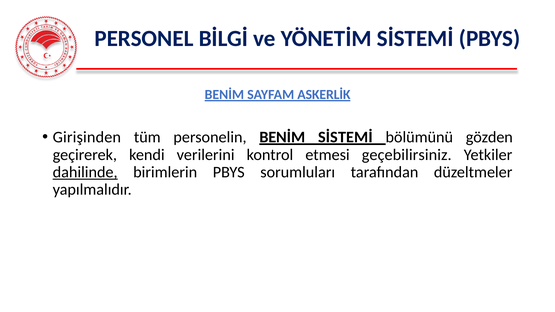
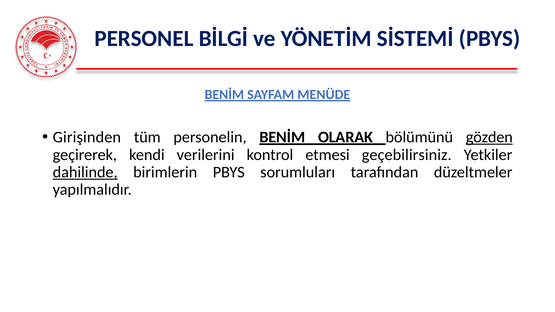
ASKERLİK: ASKERLİK -> MENÜDE
BENİM SİSTEMİ: SİSTEMİ -> OLARAK
gözden underline: none -> present
